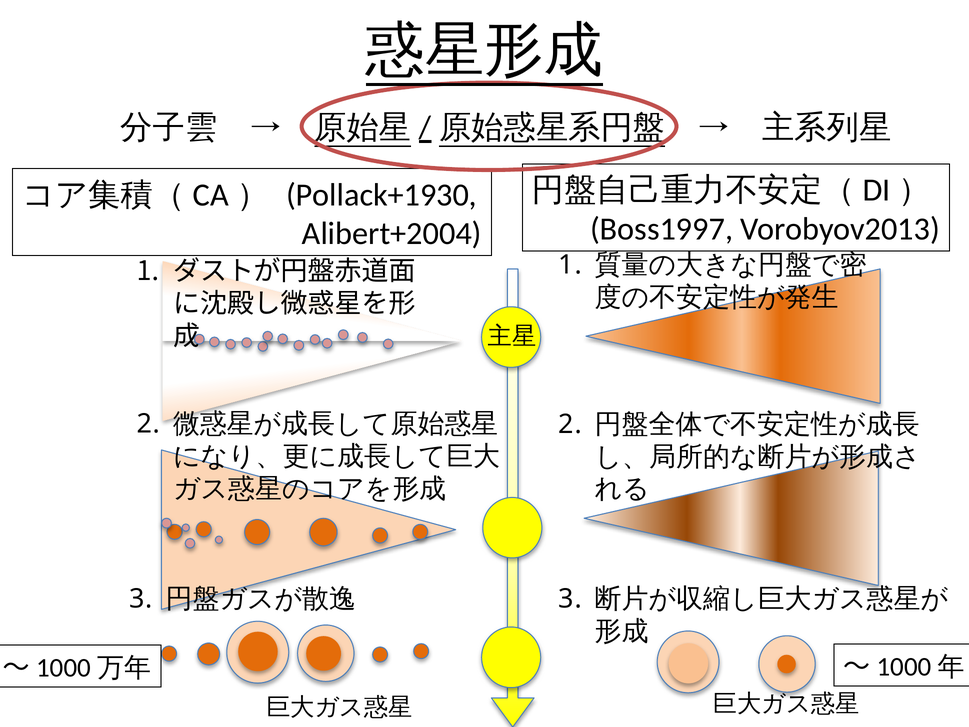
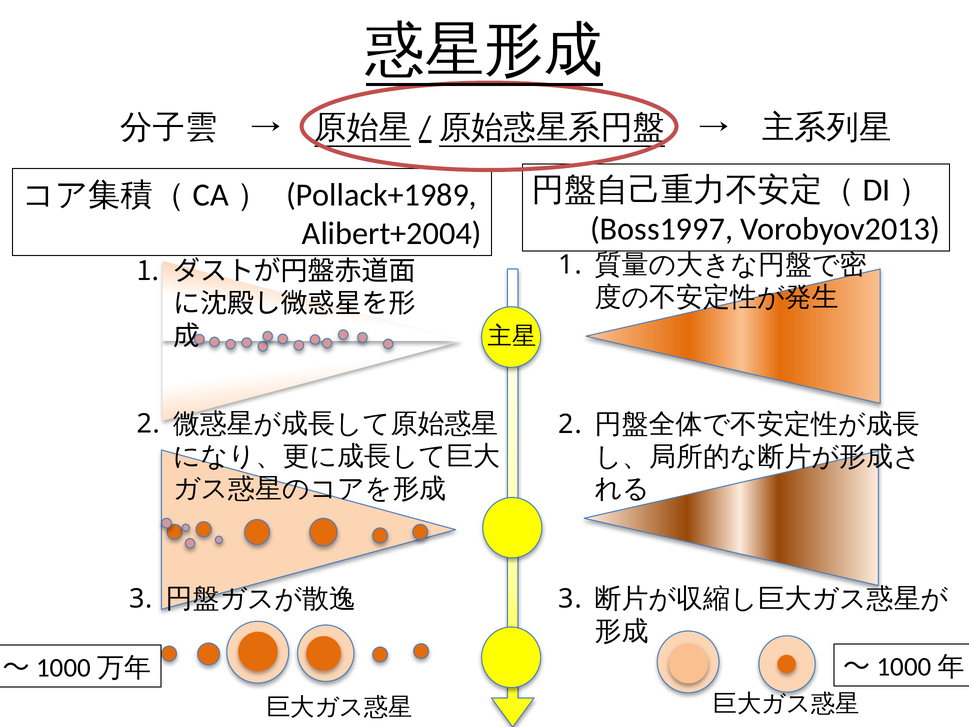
Pollack+1930: Pollack+1930 -> Pollack+1989
